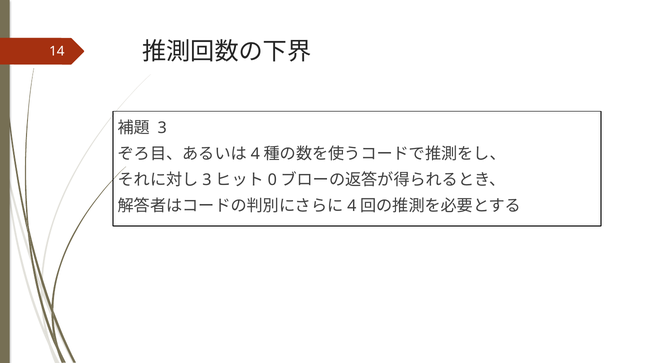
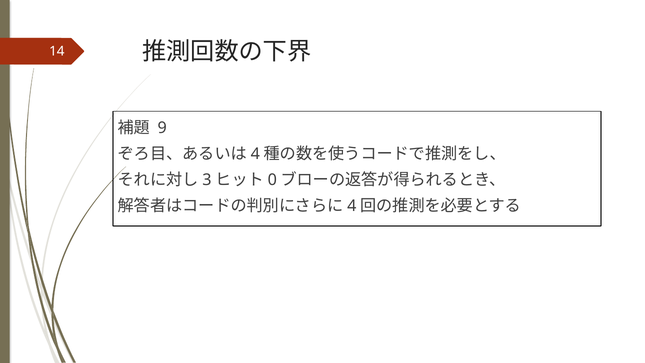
3 at (162, 128): 3 -> 9
